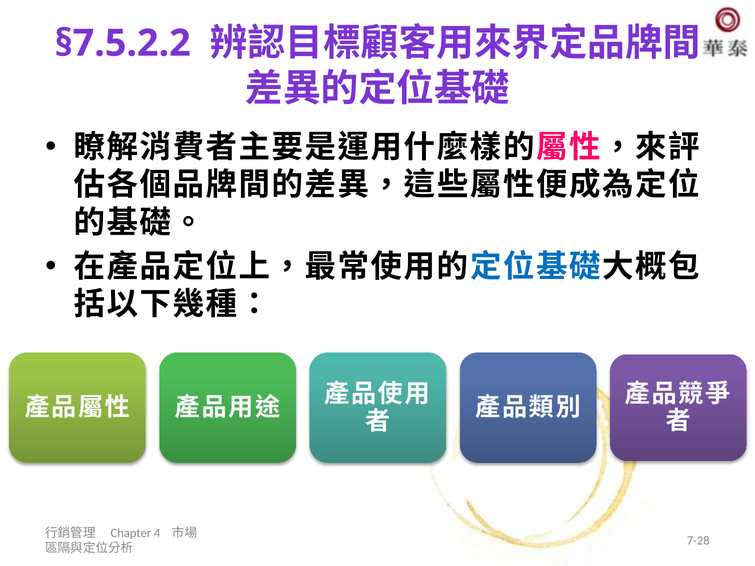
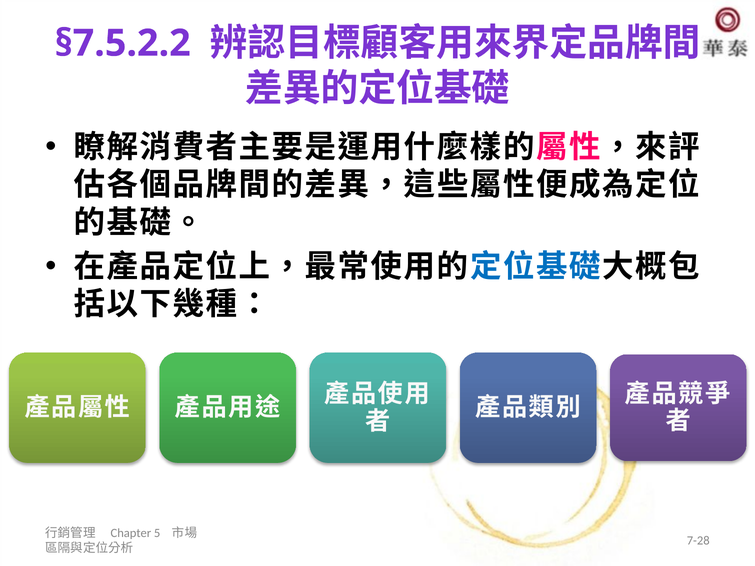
4: 4 -> 5
